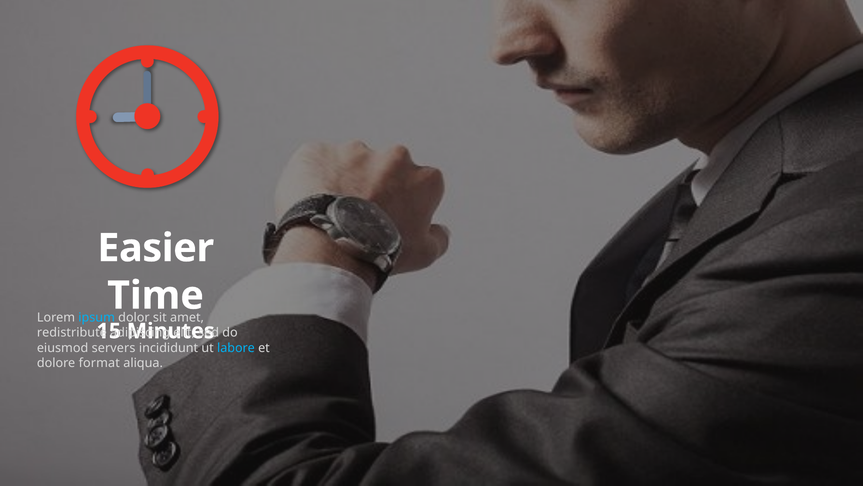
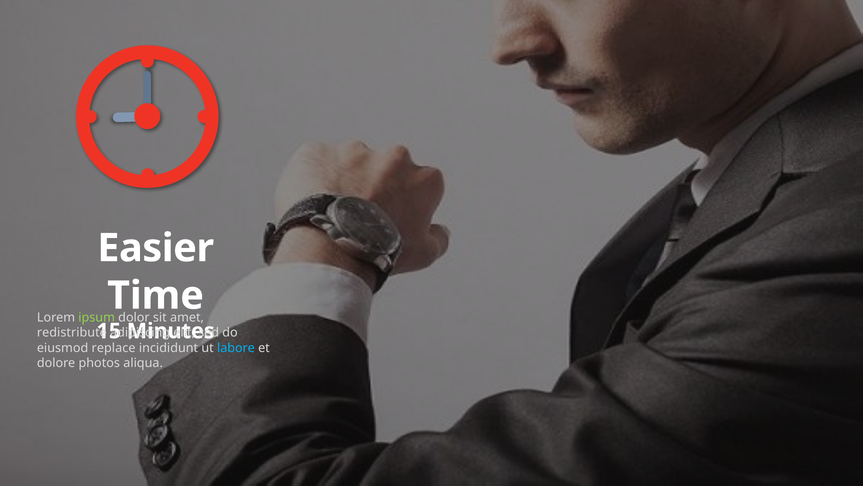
ipsum colour: light blue -> light green
servers: servers -> replace
format: format -> photos
